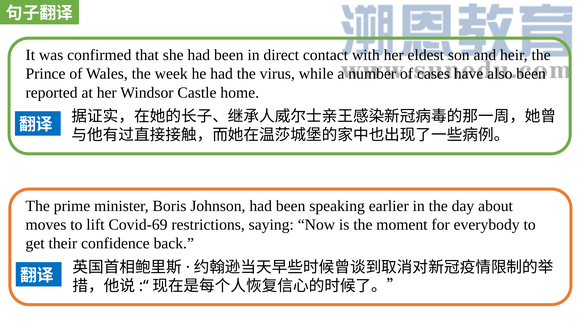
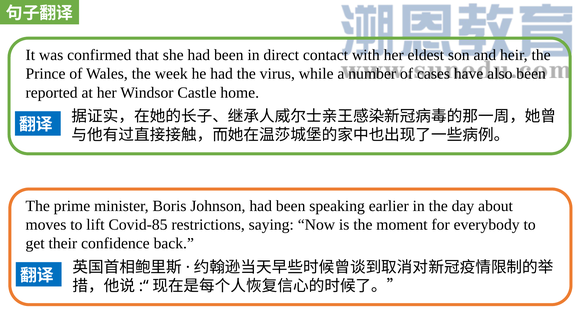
Covid-69: Covid-69 -> Covid-85
